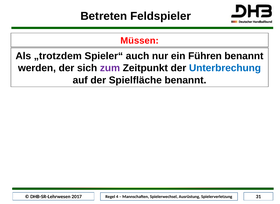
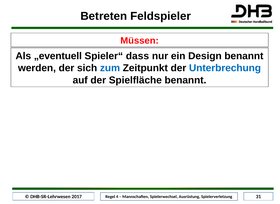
„trotzdem: „trotzdem -> „eventuell
auch: auch -> dass
Führen: Führen -> Design
zum colour: purple -> blue
